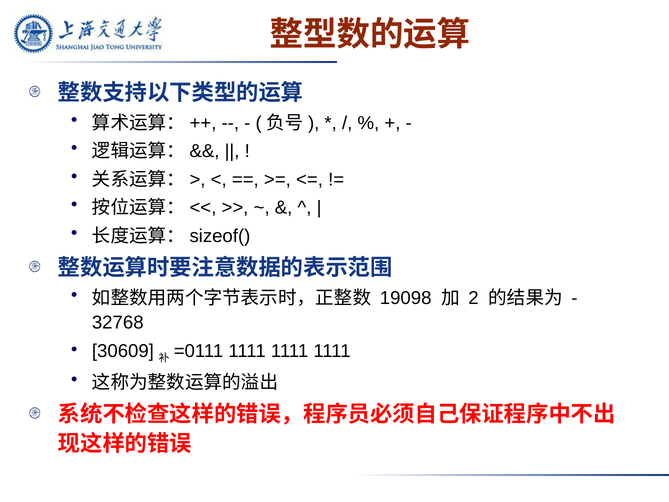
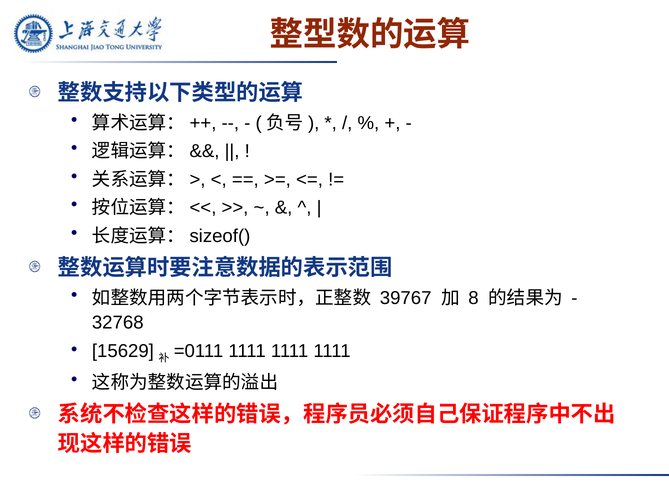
19098: 19098 -> 39767
2: 2 -> 8
30609: 30609 -> 15629
